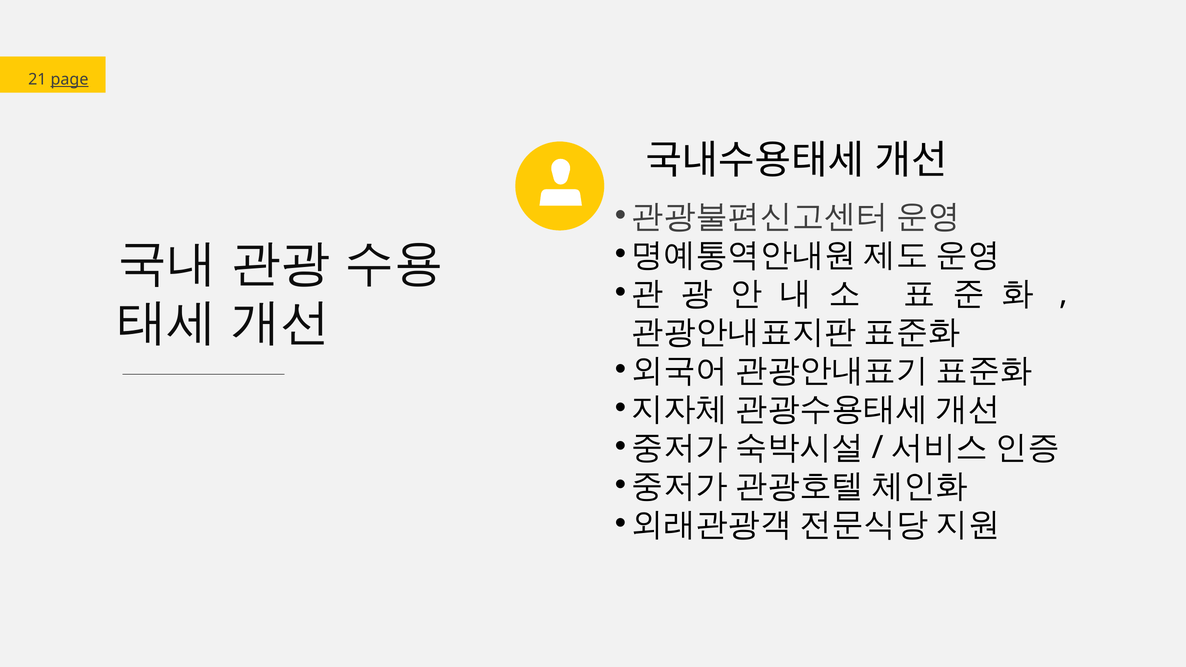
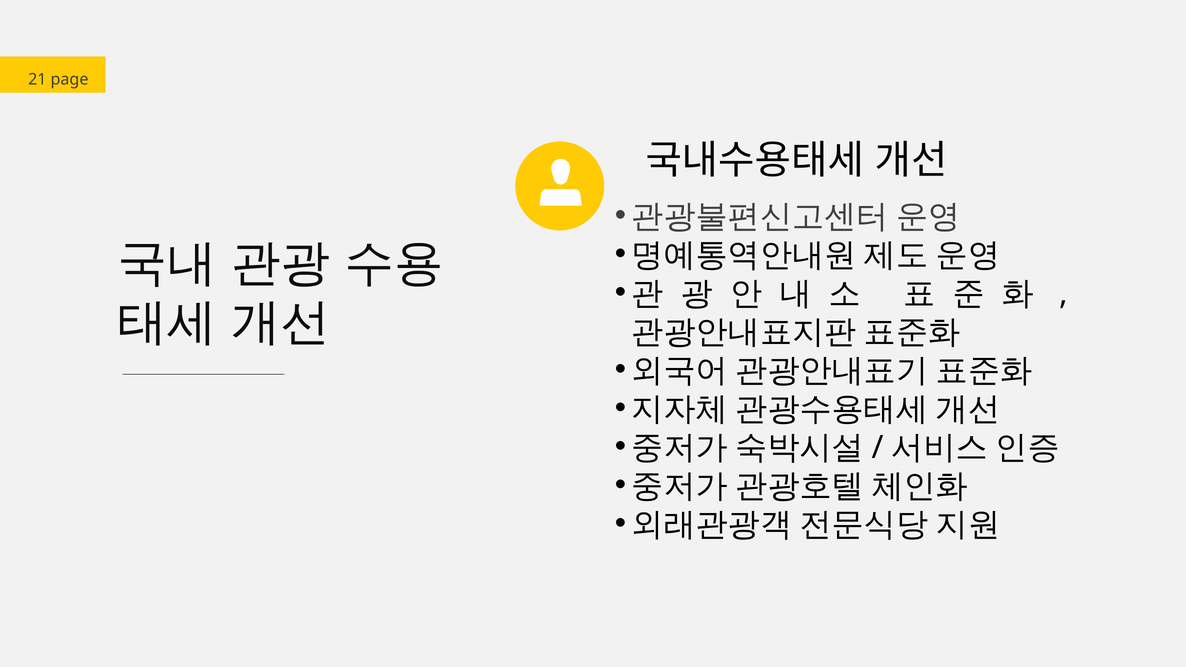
page underline: present -> none
